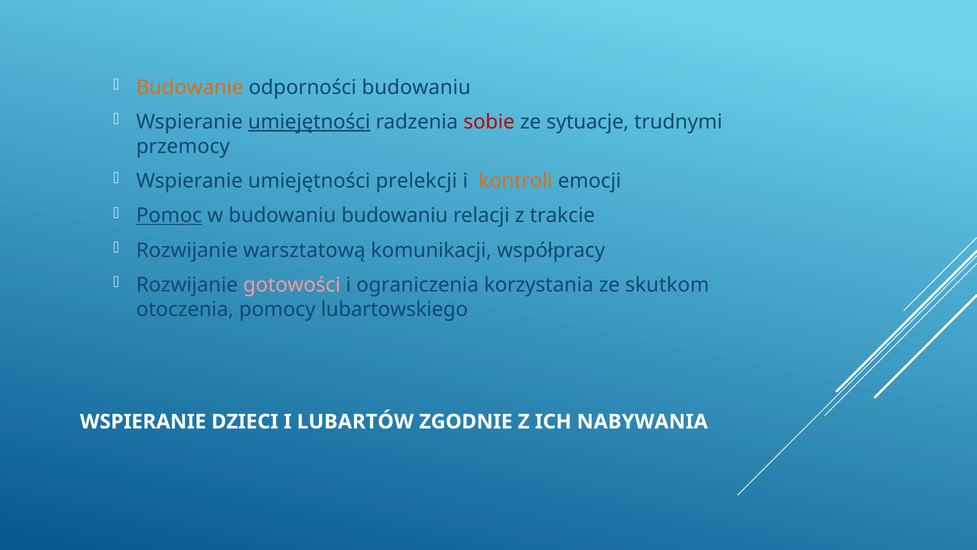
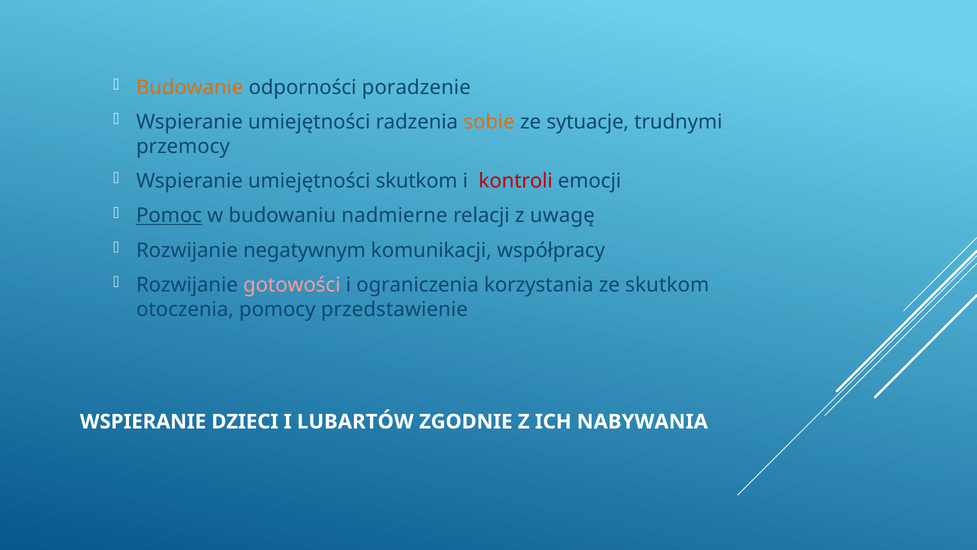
odporności budowaniu: budowaniu -> poradzenie
umiejętności at (309, 122) underline: present -> none
sobie colour: red -> orange
umiejętności prelekcji: prelekcji -> skutkom
kontroli colour: orange -> red
budowaniu budowaniu: budowaniu -> nadmierne
trakcie: trakcie -> uwagę
warsztatową: warsztatową -> negatywnym
lubartowskiego: lubartowskiego -> przedstawienie
